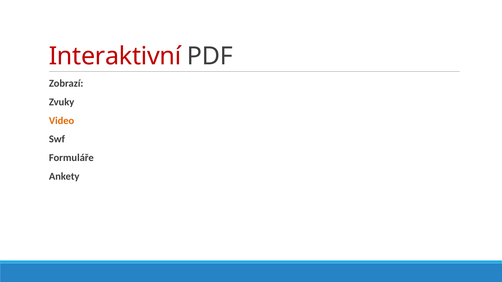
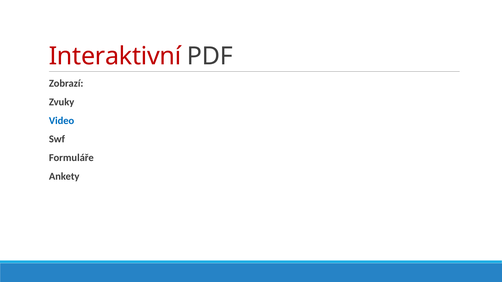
Video colour: orange -> blue
